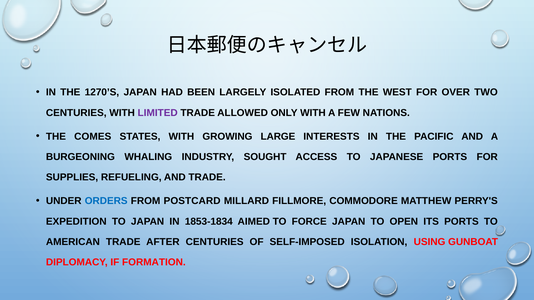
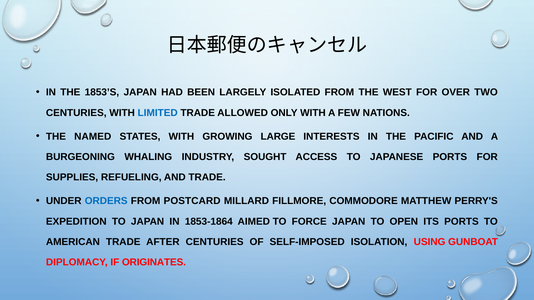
1270’S: 1270’S -> 1853’S
LIMITED colour: purple -> blue
COMES: COMES -> NAMED
1853-1834: 1853-1834 -> 1853-1864
FORMATION: FORMATION -> ORIGINATES
